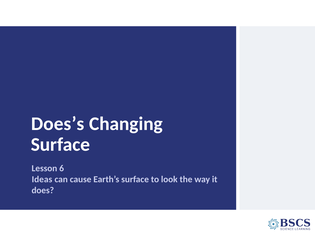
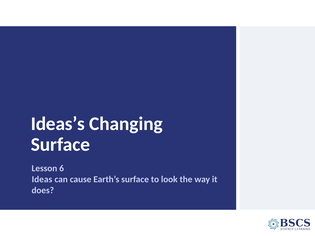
Does’s: Does’s -> Ideas’s
